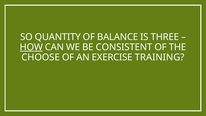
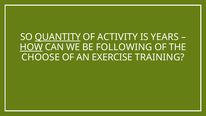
QUANTITY underline: none -> present
BALANCE: BALANCE -> ACTIVITY
THREE: THREE -> YEARS
CONSISTENT: CONSISTENT -> FOLLOWING
